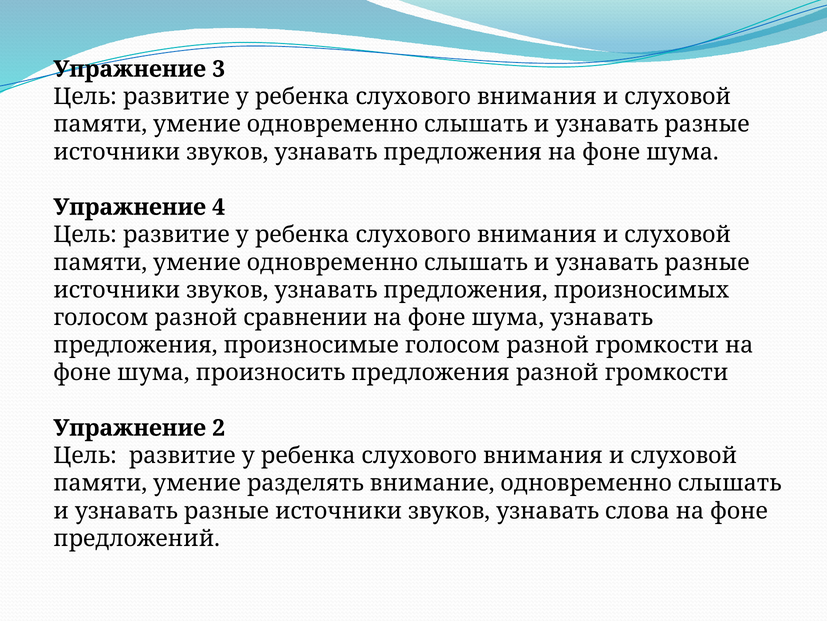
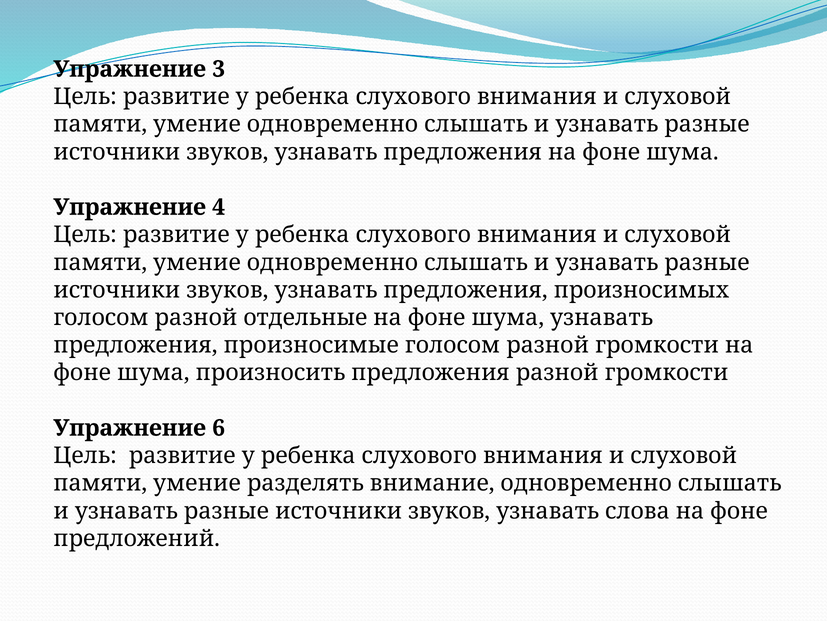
сравнении: сравнении -> отдельные
2: 2 -> 6
